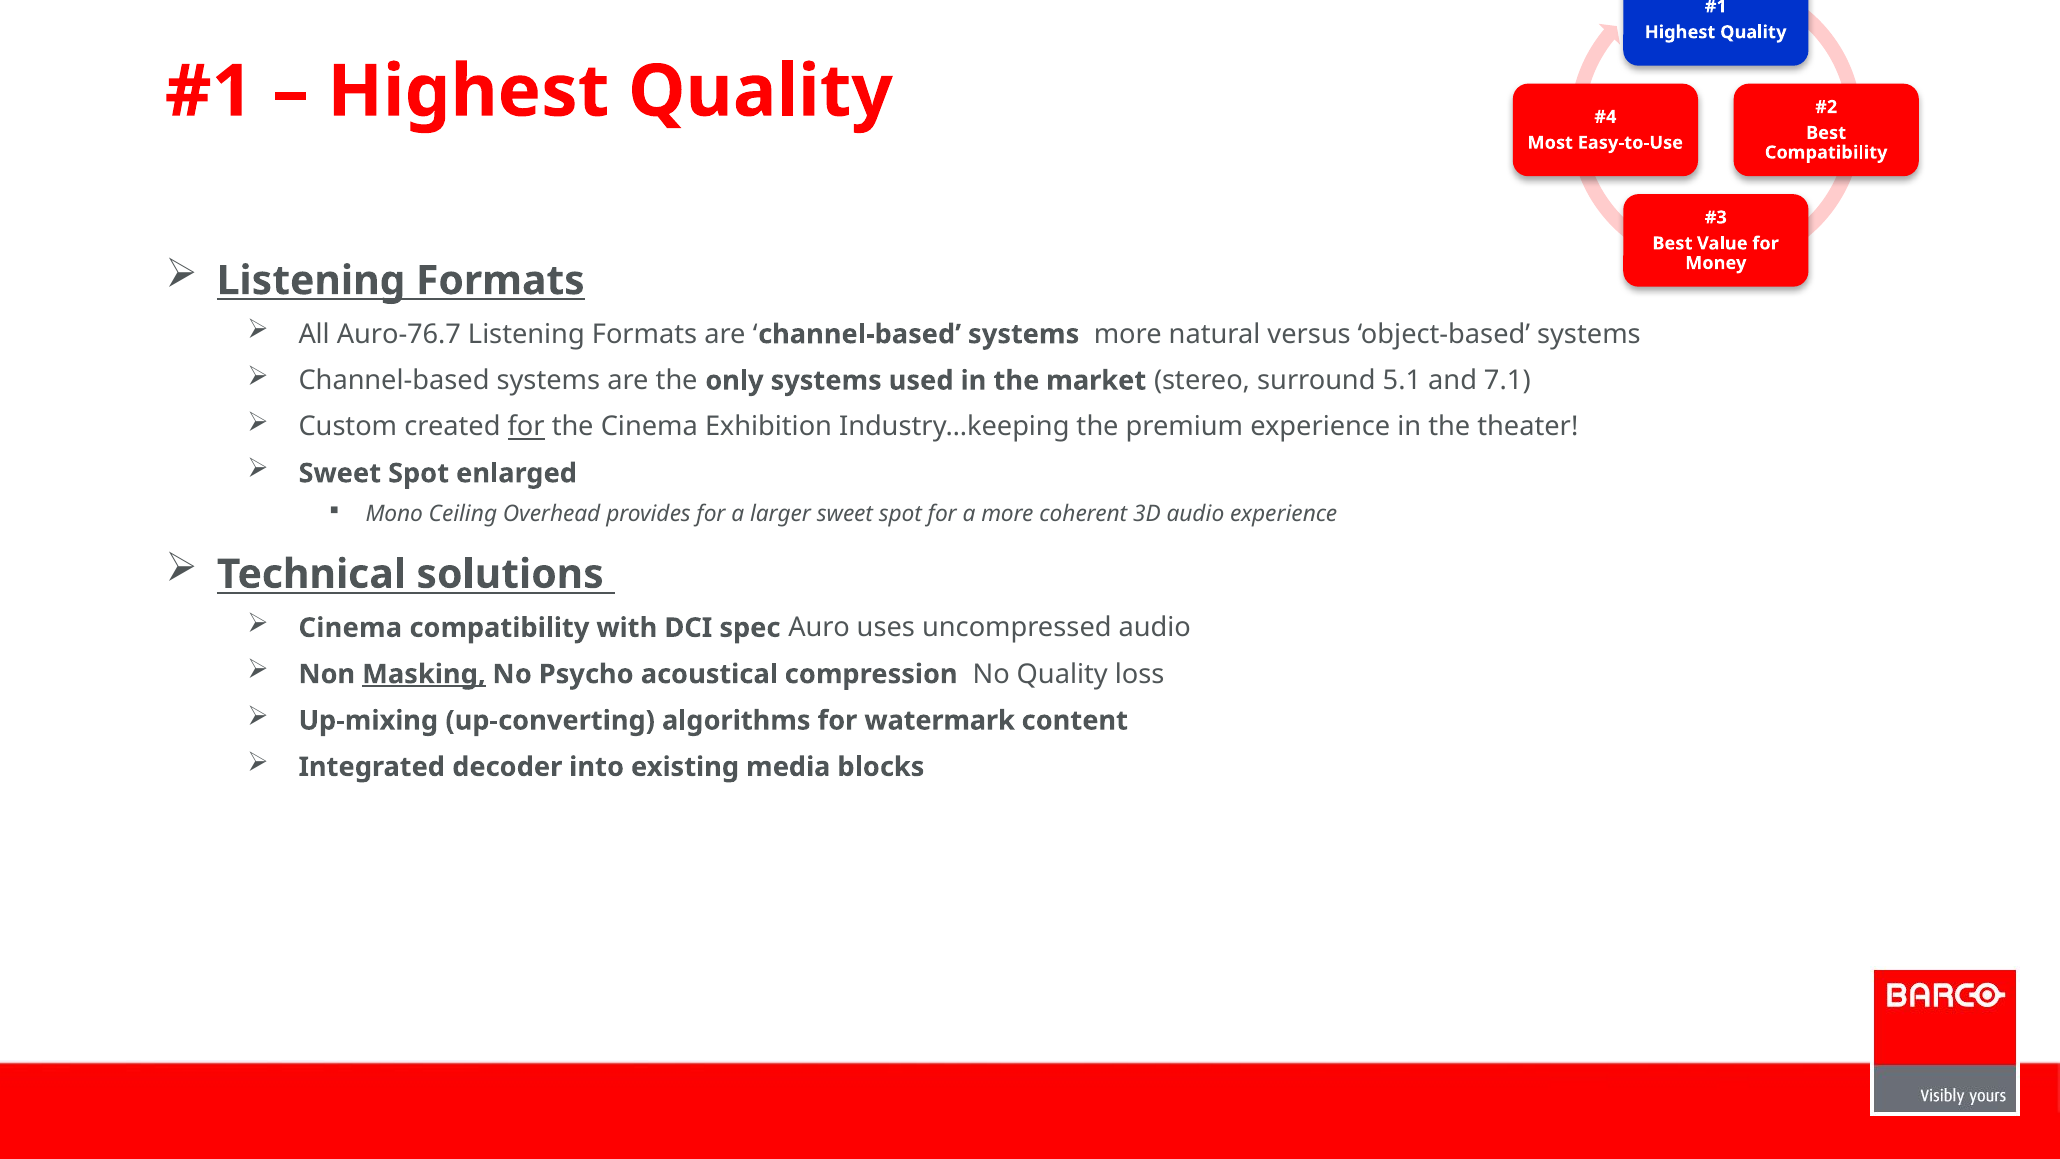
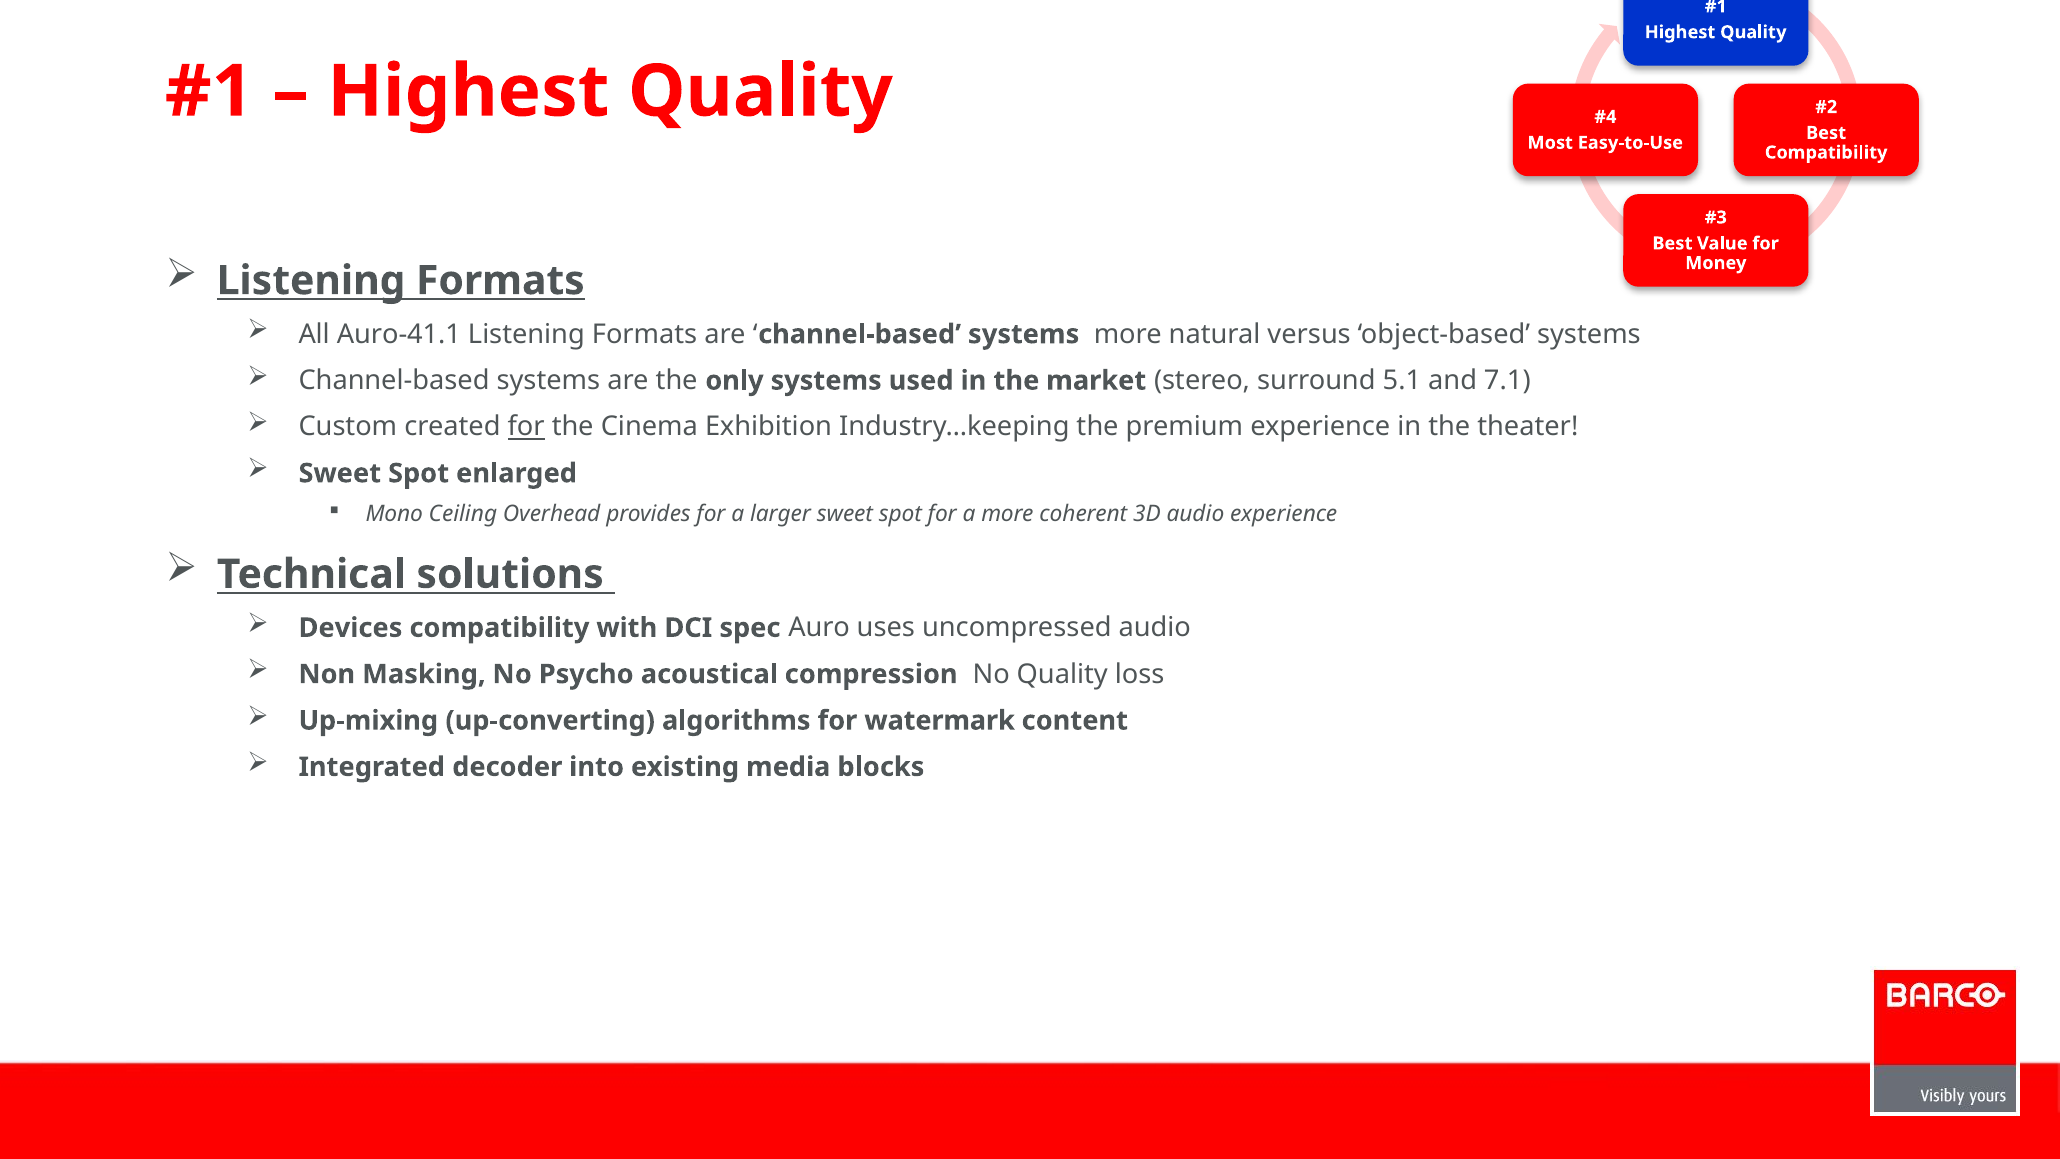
Auro-76.7: Auro-76.7 -> Auro-41.1
Cinema at (350, 628): Cinema -> Devices
Masking underline: present -> none
